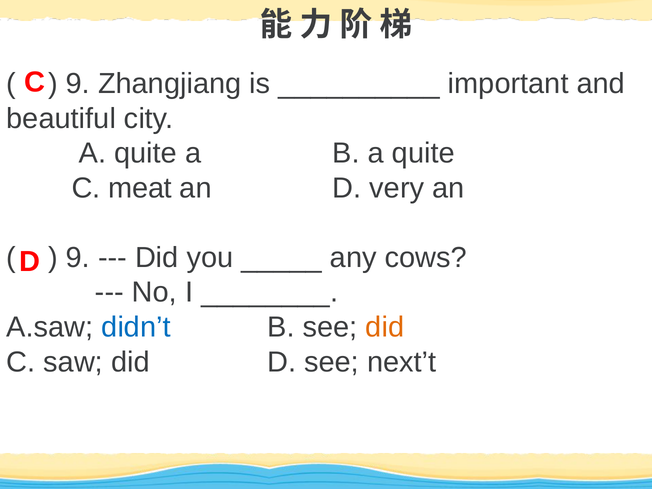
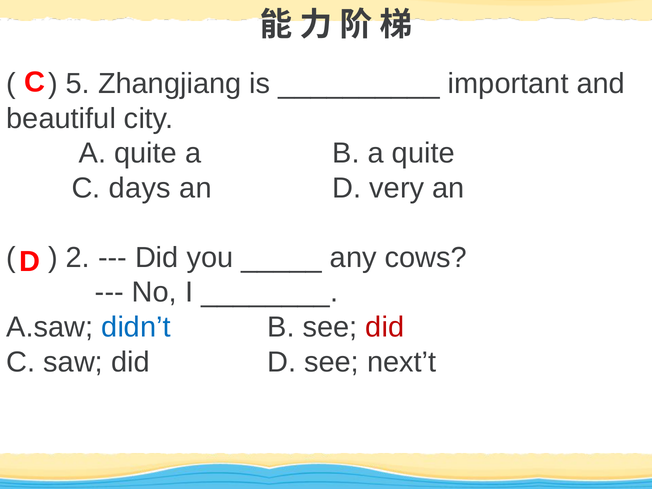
9 at (78, 84): 9 -> 5
meat: meat -> days
9 at (78, 258): 9 -> 2
did at (385, 327) colour: orange -> red
